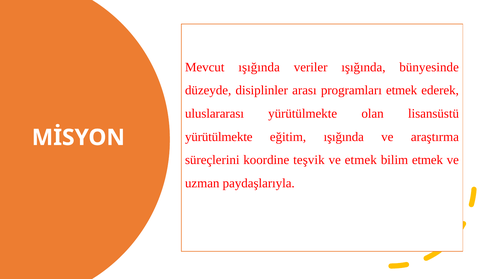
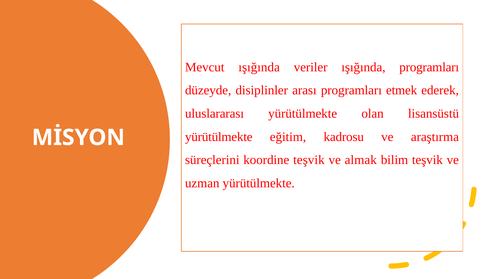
ışığında bünyesinde: bünyesinde -> programları
eğitim ışığında: ışığında -> kadrosu
ve etmek: etmek -> almak
bilim etmek: etmek -> teşvik
uzman paydaşlarıyla: paydaşlarıyla -> yürütülmekte
